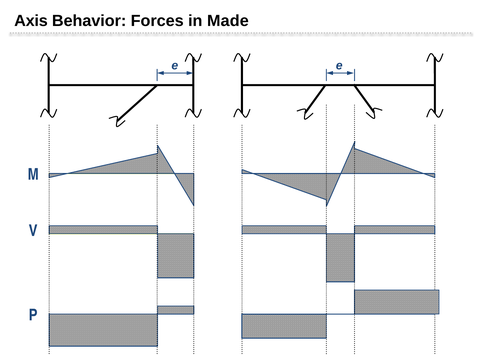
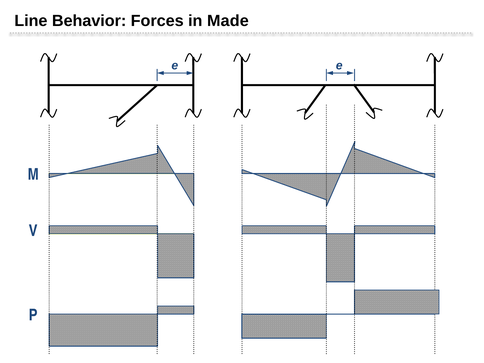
Axis: Axis -> Line
